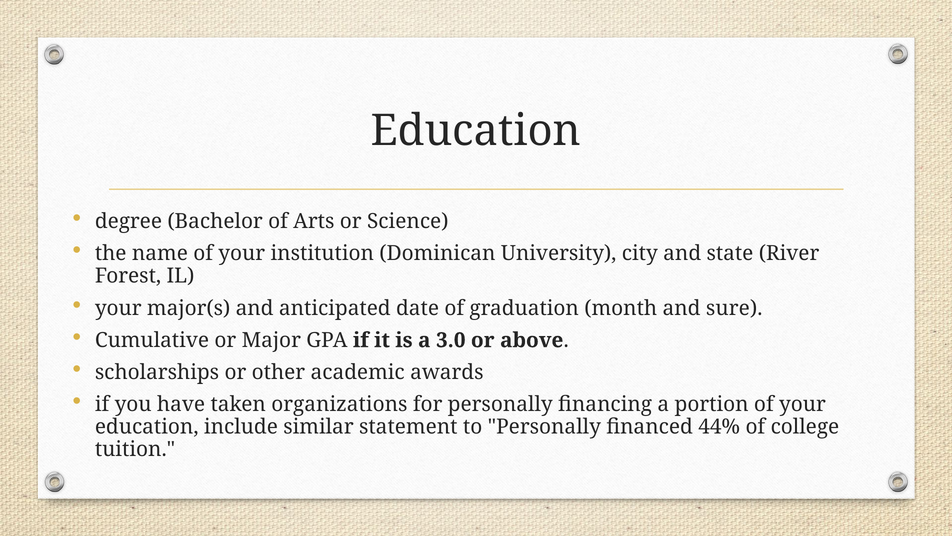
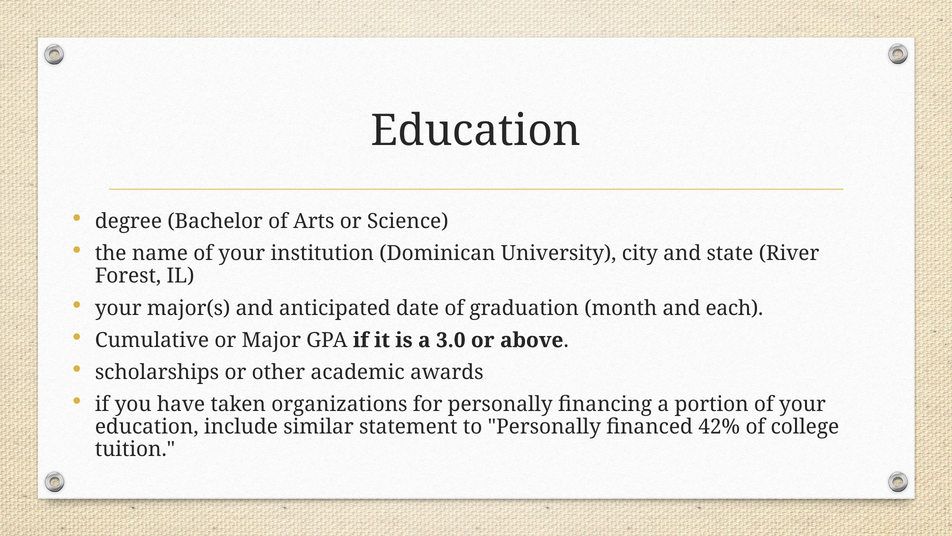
sure: sure -> each
44%: 44% -> 42%
